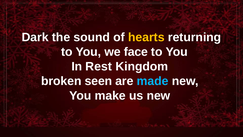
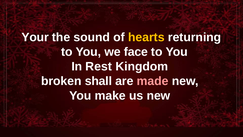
Dark: Dark -> Your
seen: seen -> shall
made colour: light blue -> pink
